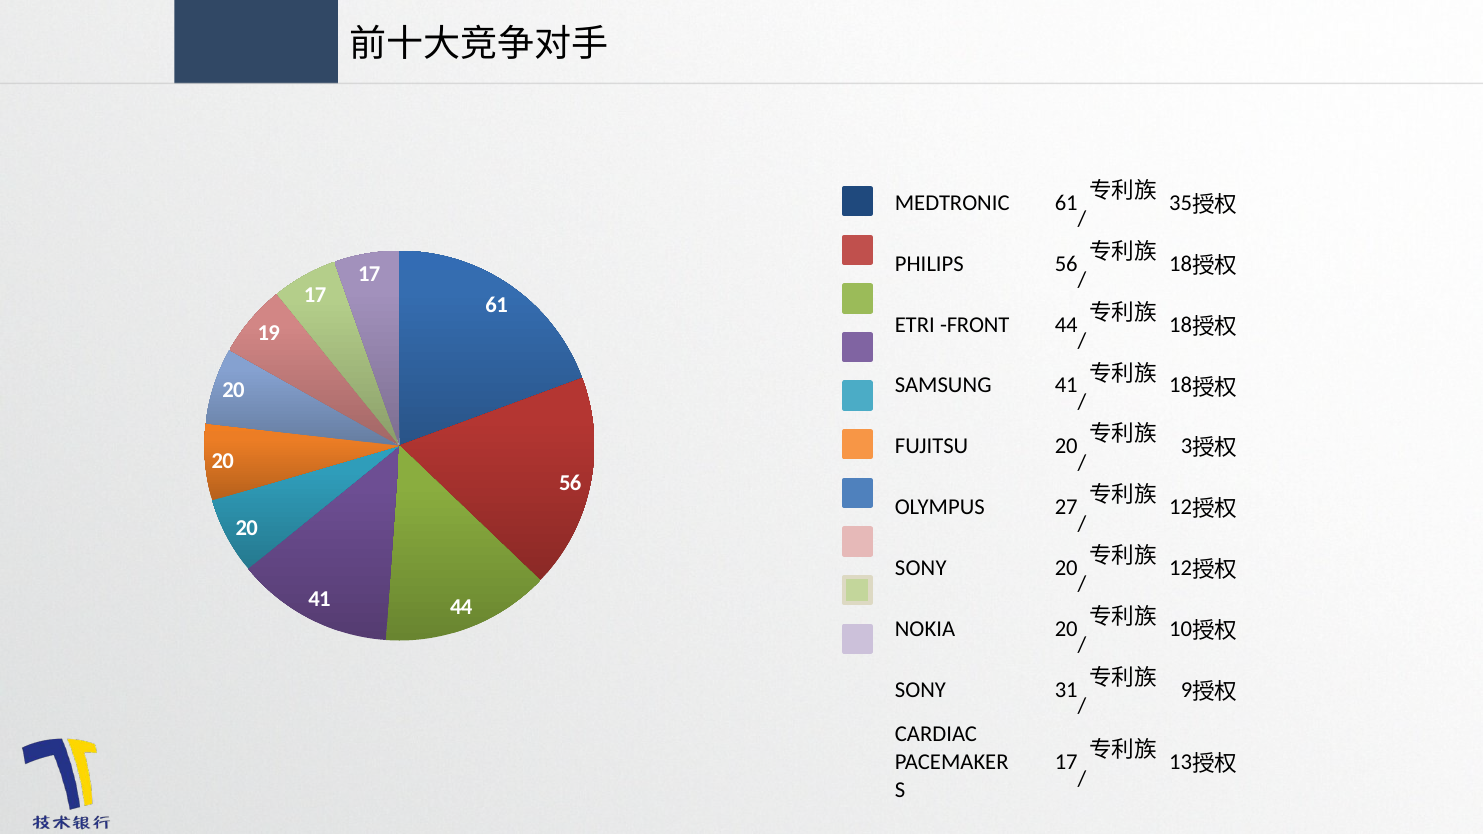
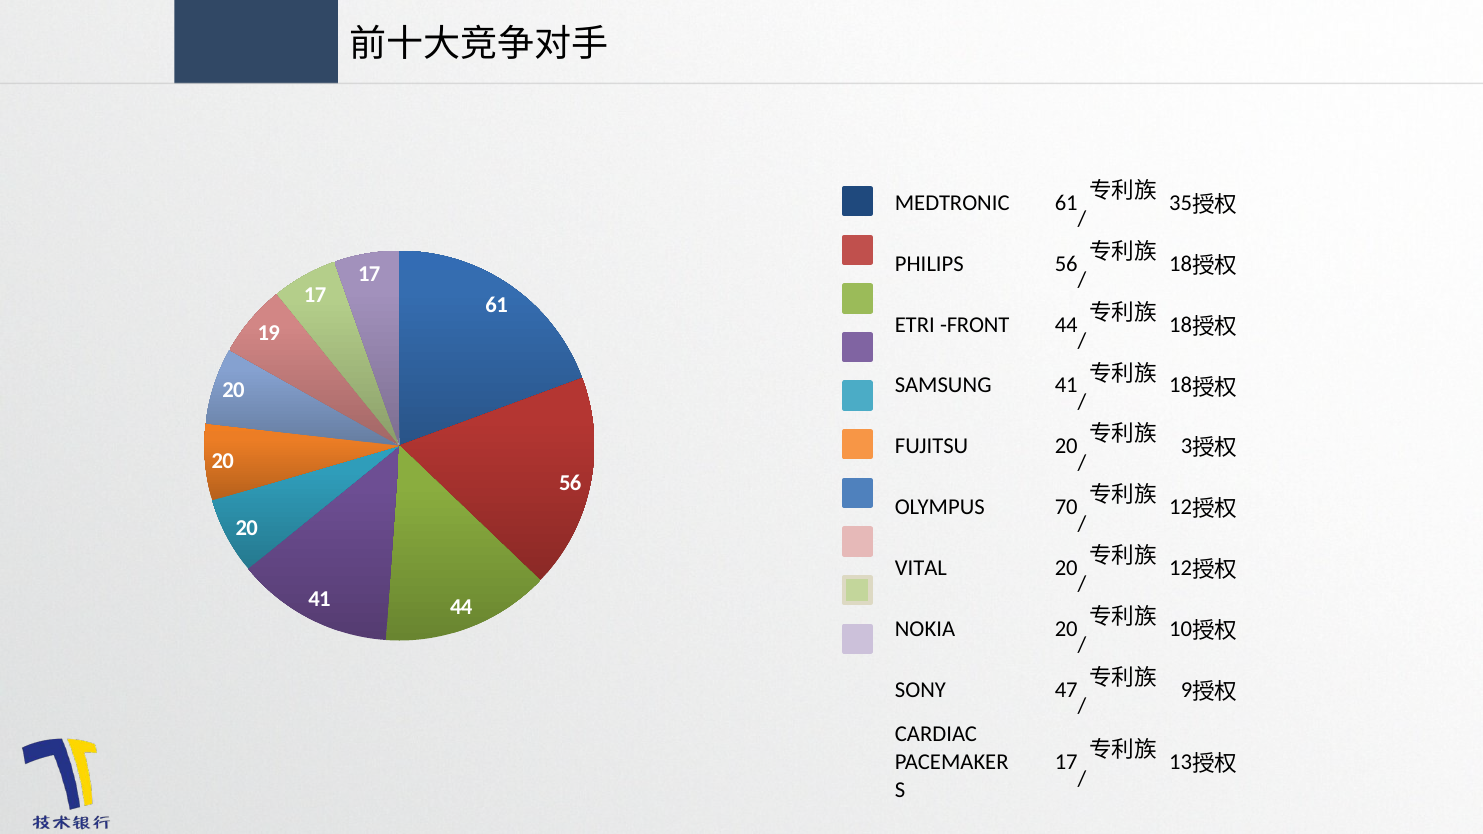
27: 27 -> 70
SONY at (921, 568): SONY -> VITAL
31: 31 -> 47
